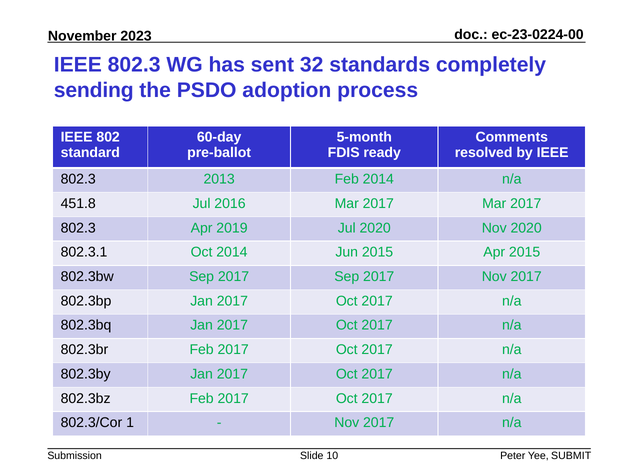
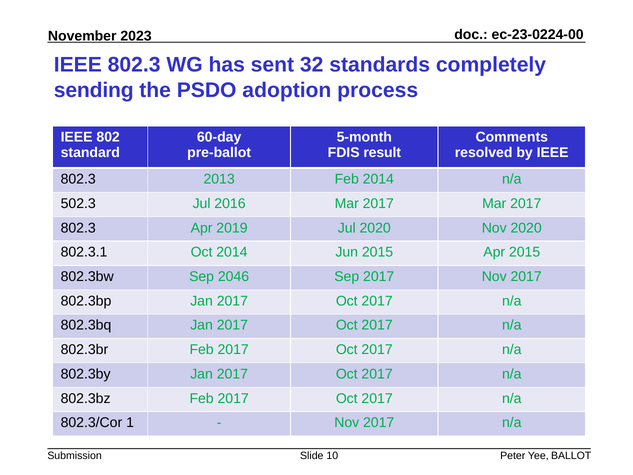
ready: ready -> result
451.8: 451.8 -> 502.3
802.3bw Sep 2017: 2017 -> 2046
SUBMIT: SUBMIT -> BALLOT
